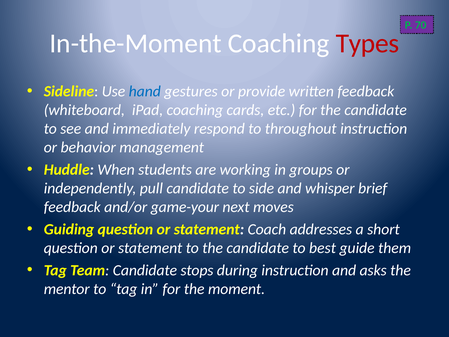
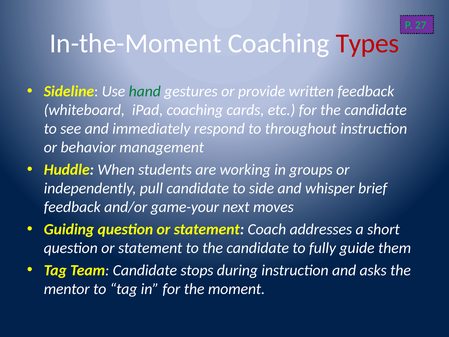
70: 70 -> 27
hand colour: blue -> green
best: best -> fully
